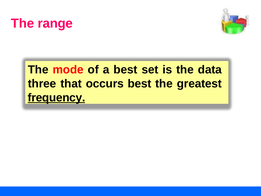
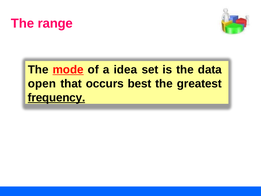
mode underline: none -> present
a best: best -> idea
three: three -> open
